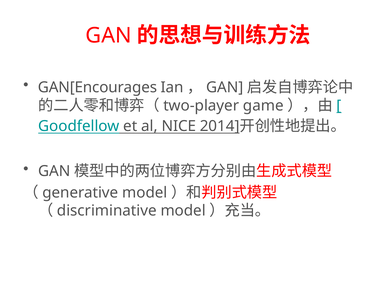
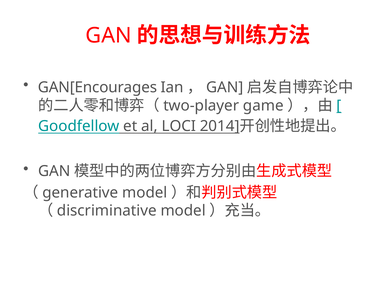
NICE: NICE -> LOCI
